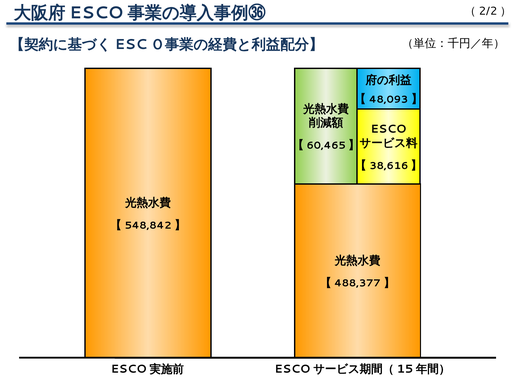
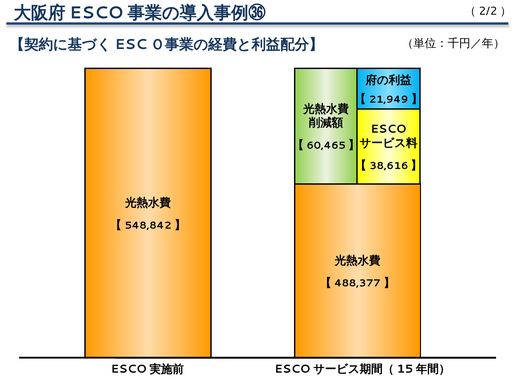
48,093: 48,093 -> 21,949
